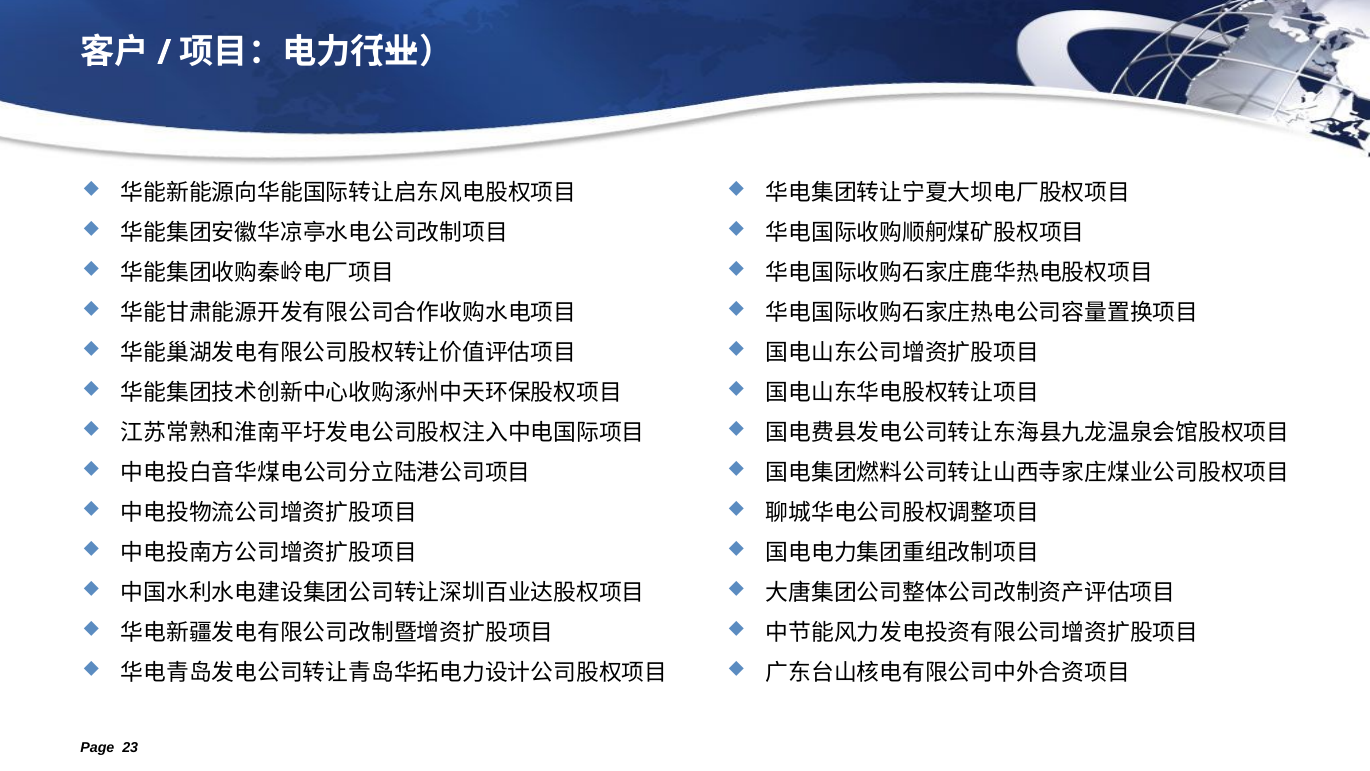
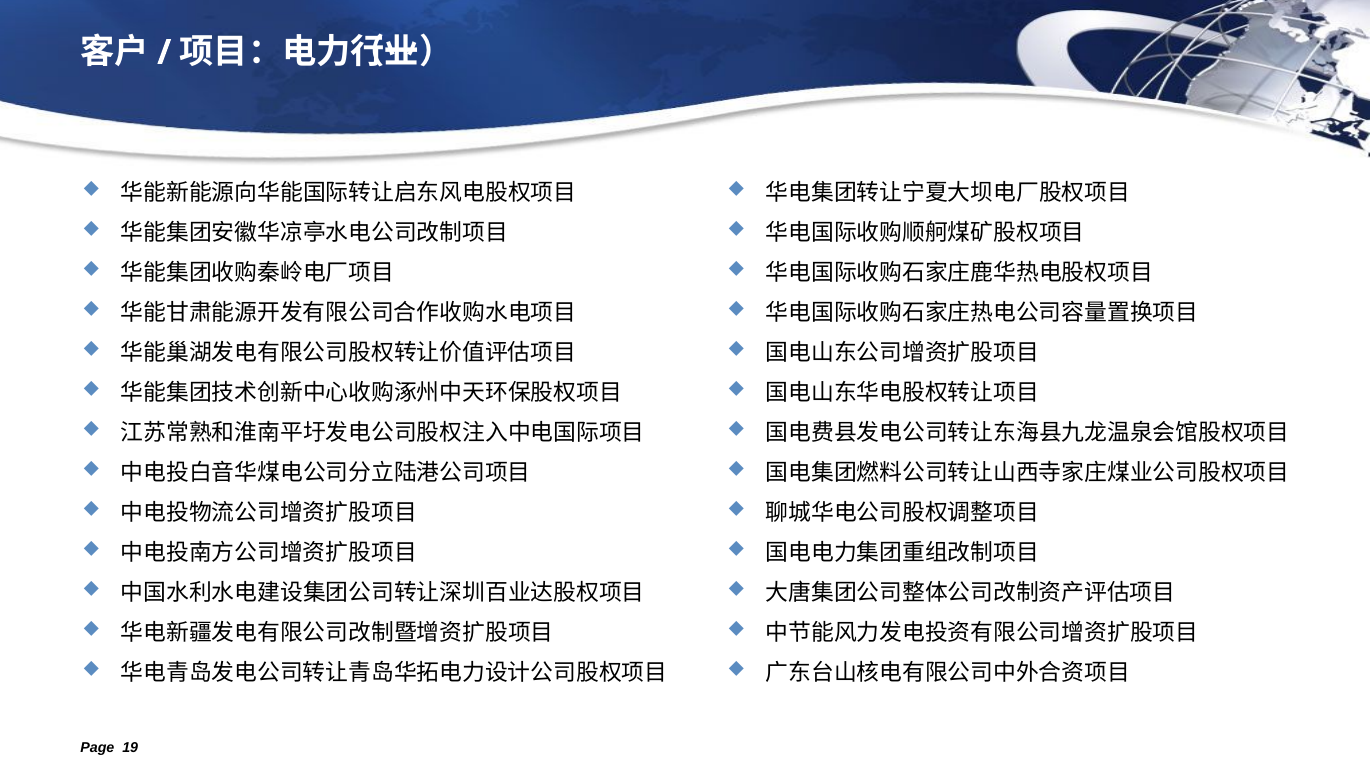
23: 23 -> 19
